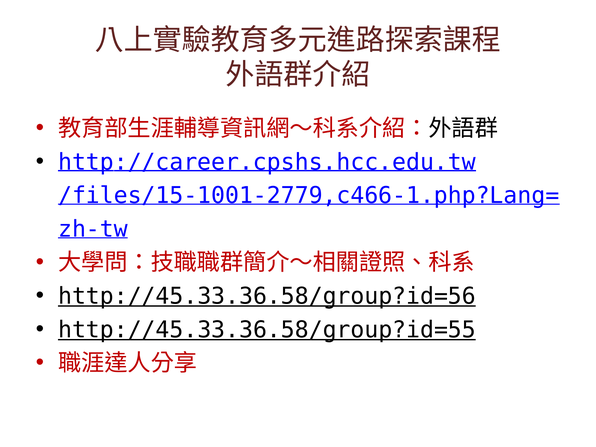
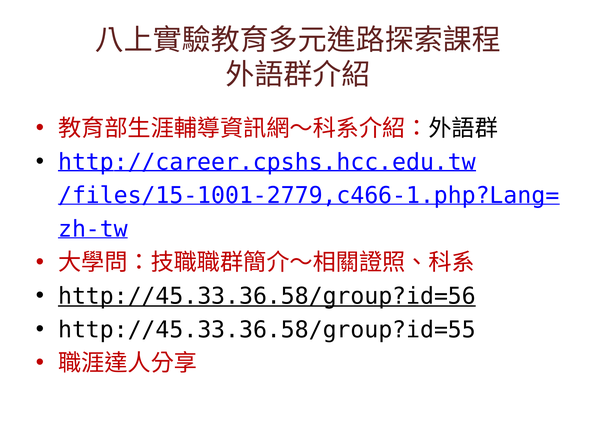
http://45.33.36.58/group?id=55 underline: present -> none
